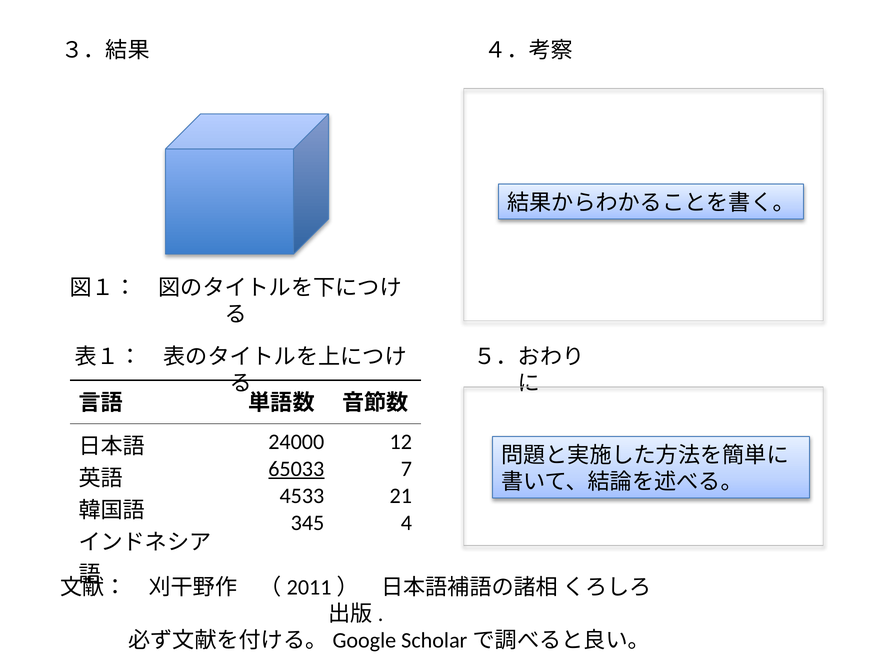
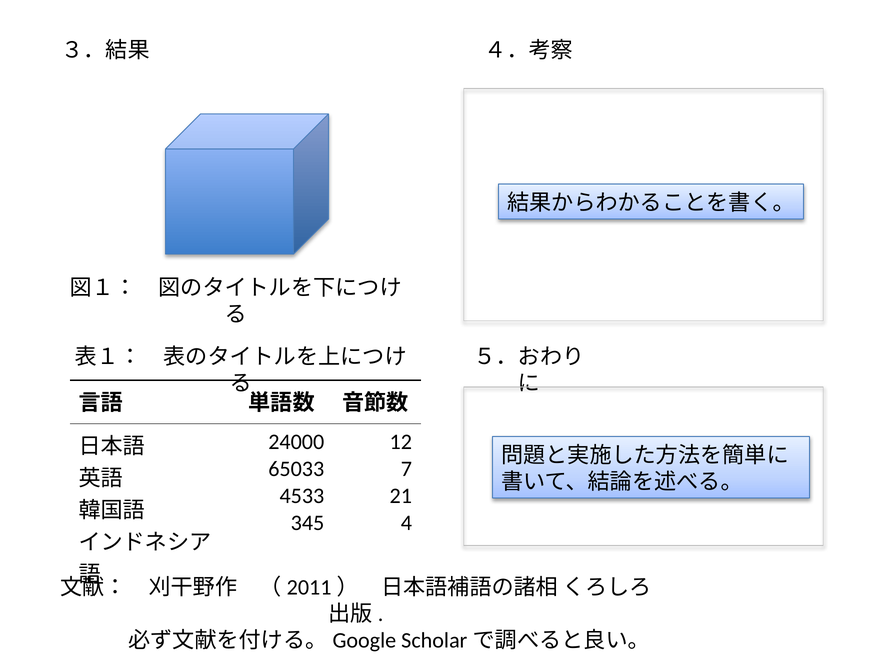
65033 underline: present -> none
